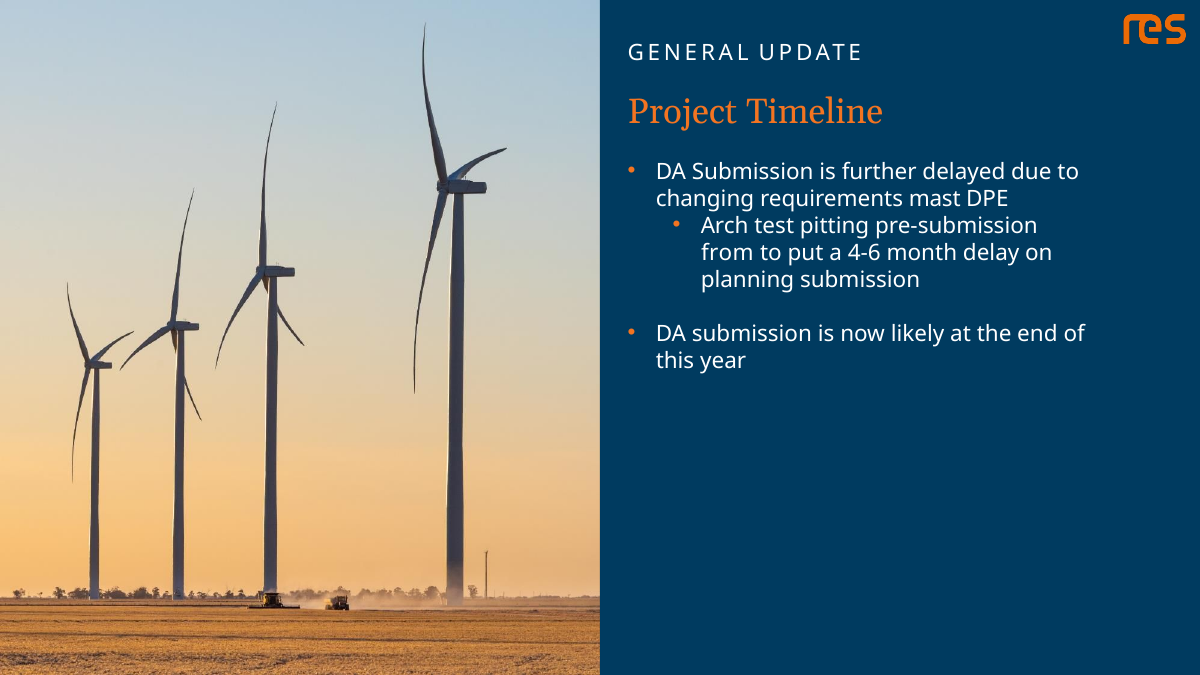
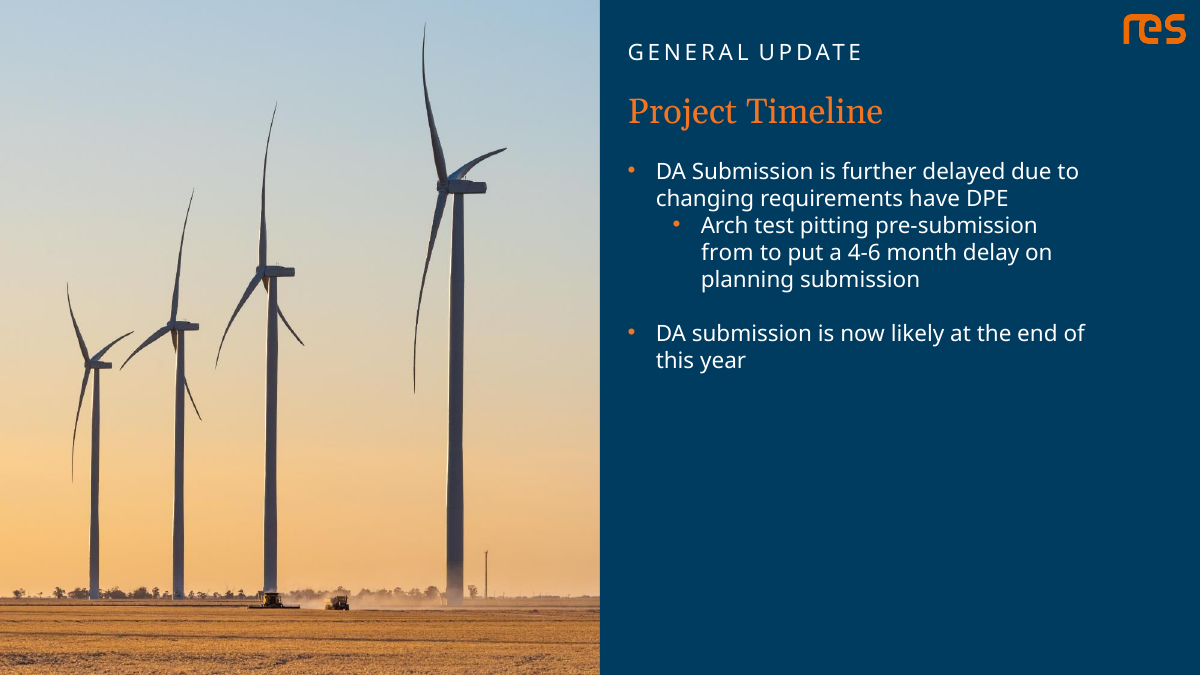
mast: mast -> have
